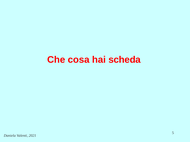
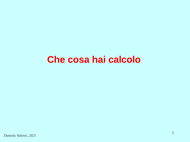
scheda: scheda -> calcolo
